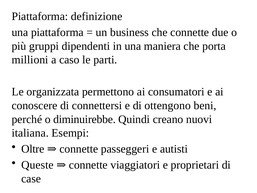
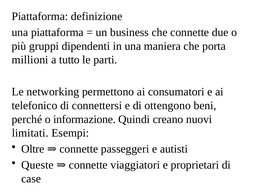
caso: caso -> tutto
organizzata: organizzata -> networking
conoscere: conoscere -> telefonico
diminuirebbe: diminuirebbe -> informazione
italiana: italiana -> limitati
